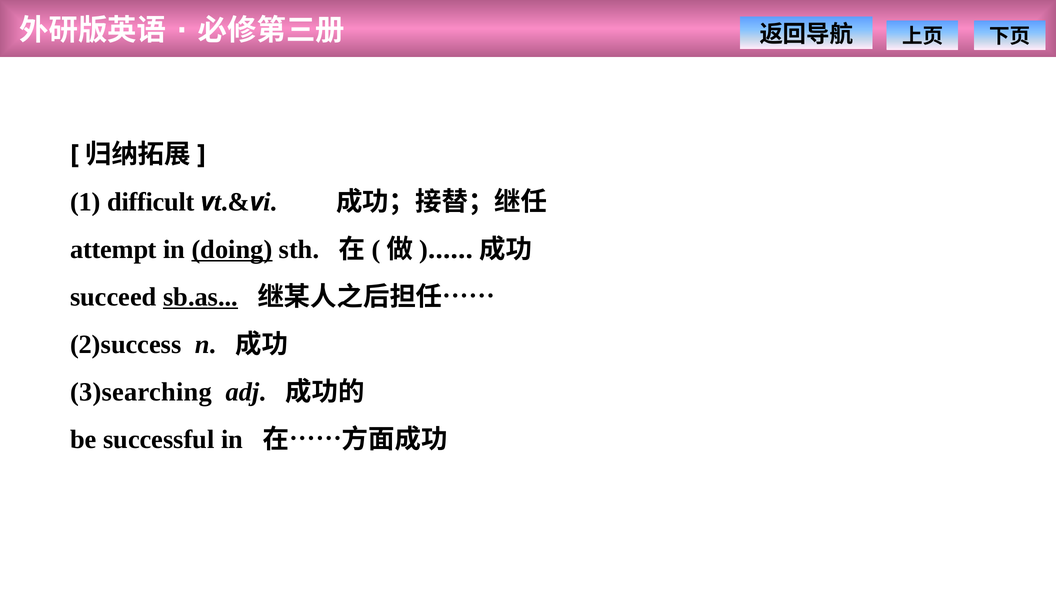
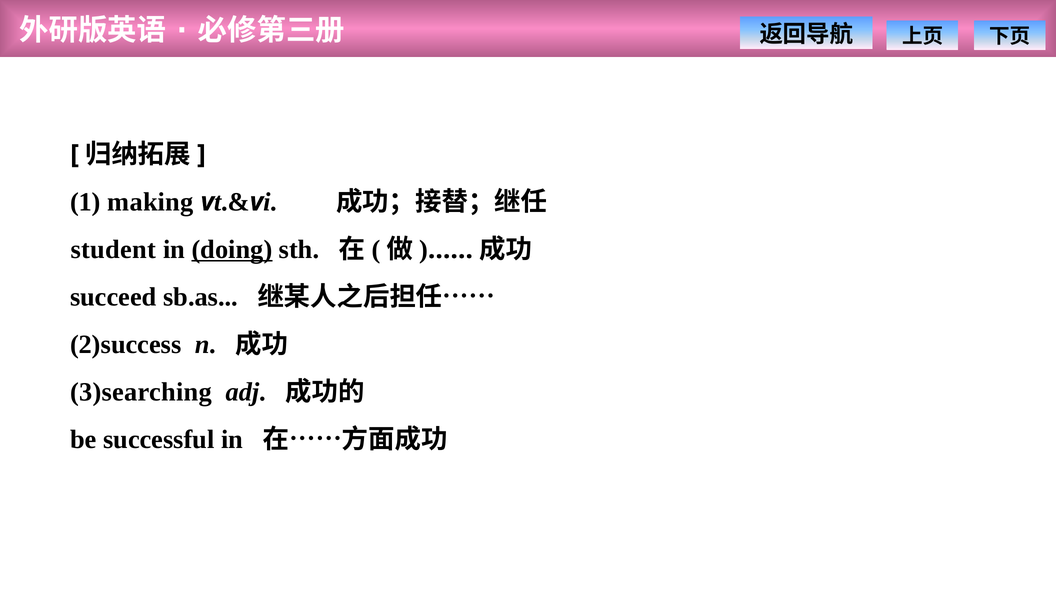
difficult: difficult -> making
attempt: attempt -> student
sb.as underline: present -> none
